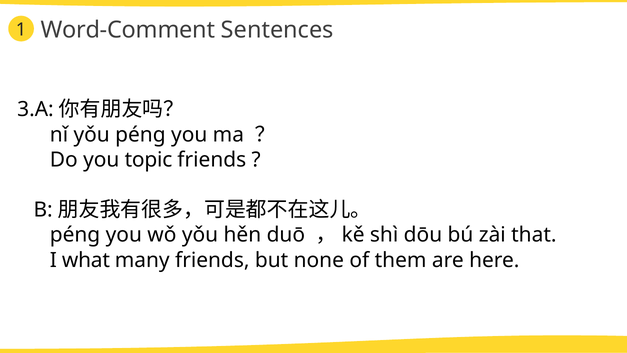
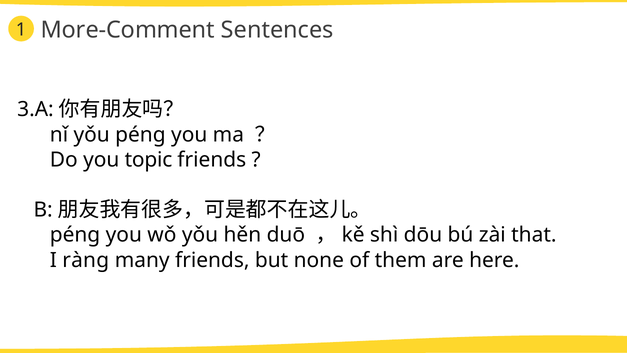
Word-Comment: Word-Comment -> More-Comment
what: what -> ràng
